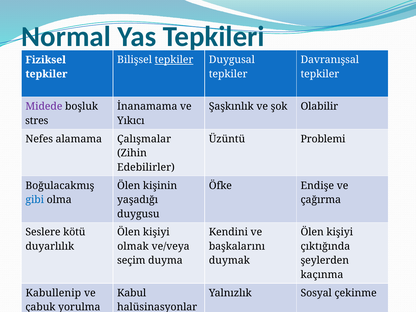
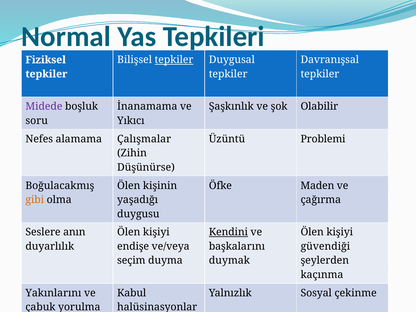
stres: stres -> soru
Edebilirler: Edebilirler -> Düşünürse
Endişe: Endişe -> Maden
gibi colour: blue -> orange
kötü: kötü -> anın
Kendini underline: none -> present
olmak: olmak -> endişe
çıktığında: çıktığında -> güvendiği
Kabullenip: Kabullenip -> Yakınlarını
